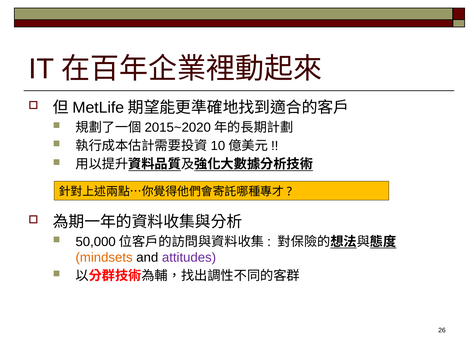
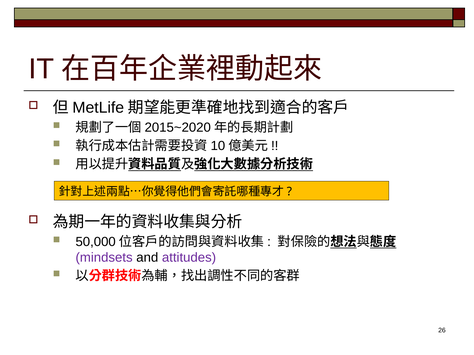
mindsets colour: orange -> purple
